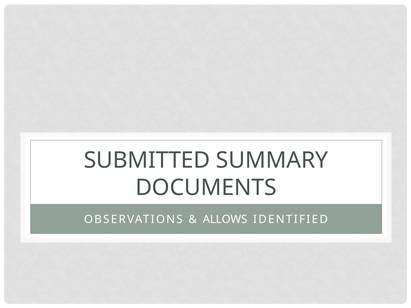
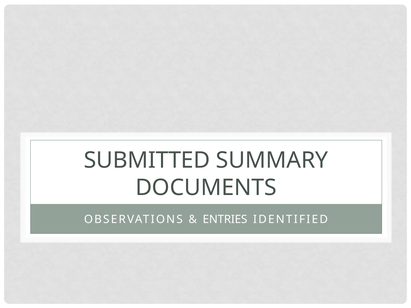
ALLOWS: ALLOWS -> ENTRIES
